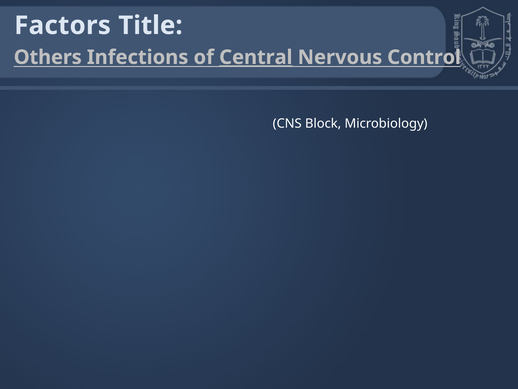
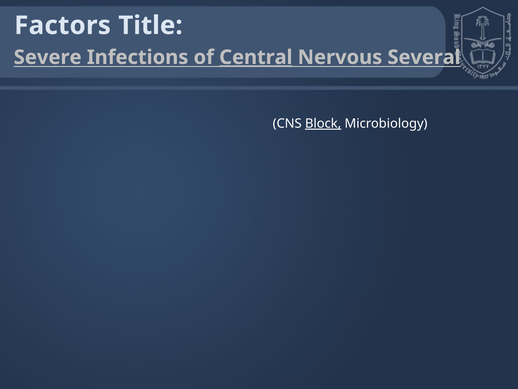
Others: Others -> Severe
Control: Control -> Several
Block underline: none -> present
